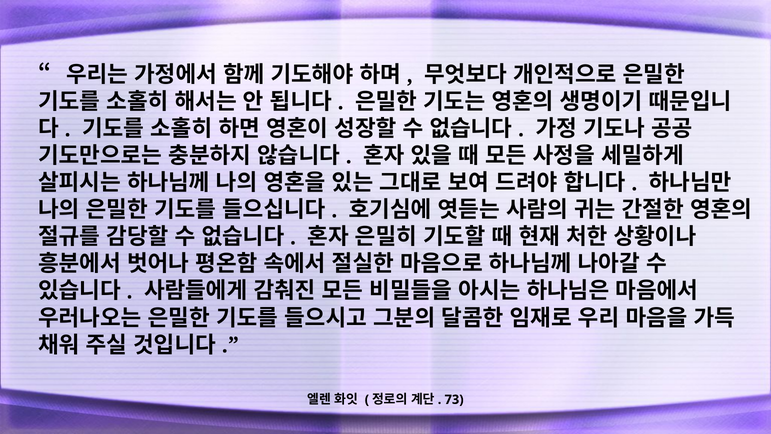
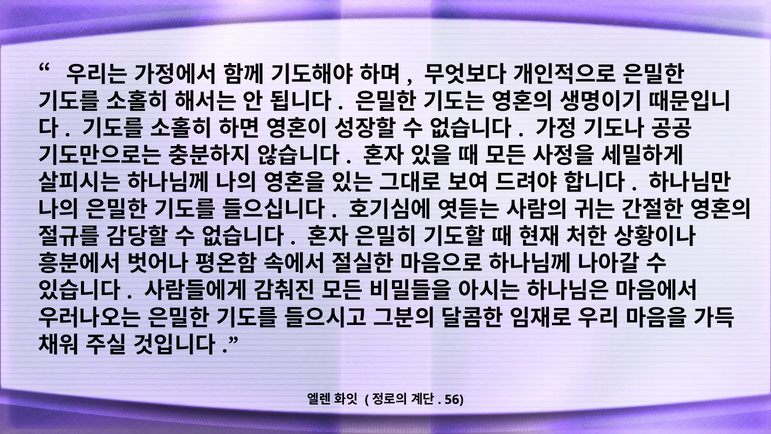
73: 73 -> 56
